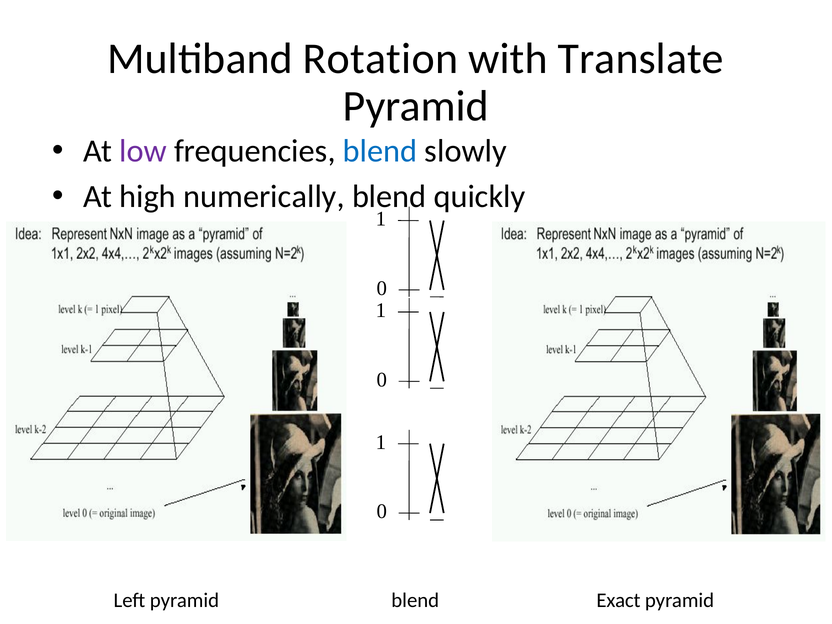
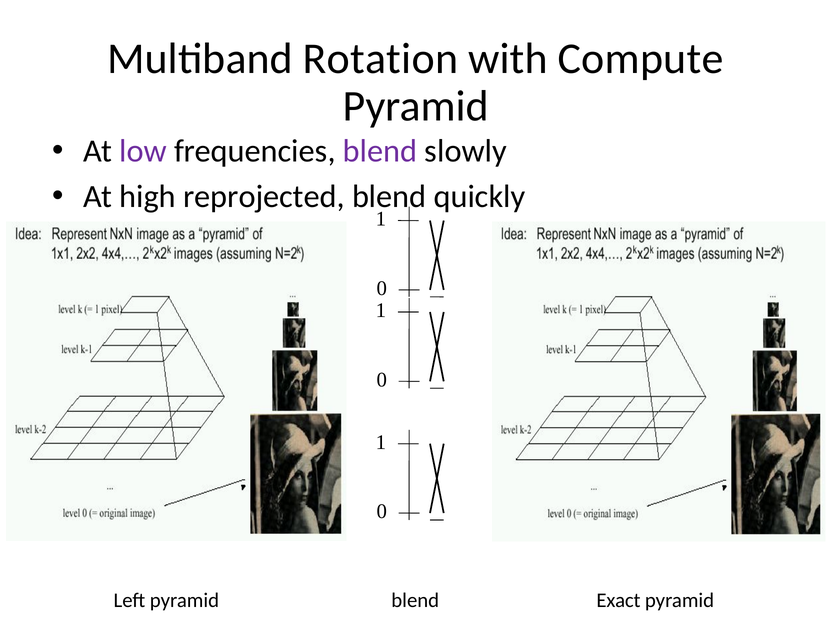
Translate: Translate -> Compute
blend at (380, 151) colour: blue -> purple
numerically: numerically -> reprojected
